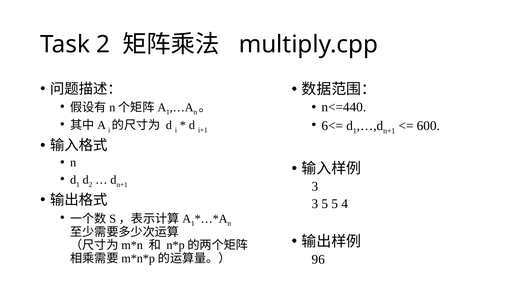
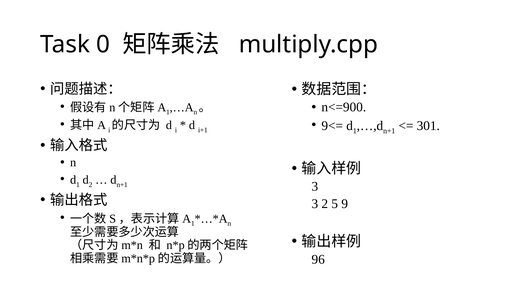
Task 2: 2 -> 0
n<=440: n<=440 -> n<=900
6<=: 6<= -> 9<=
600: 600 -> 301
3 5: 5 -> 2
4: 4 -> 9
